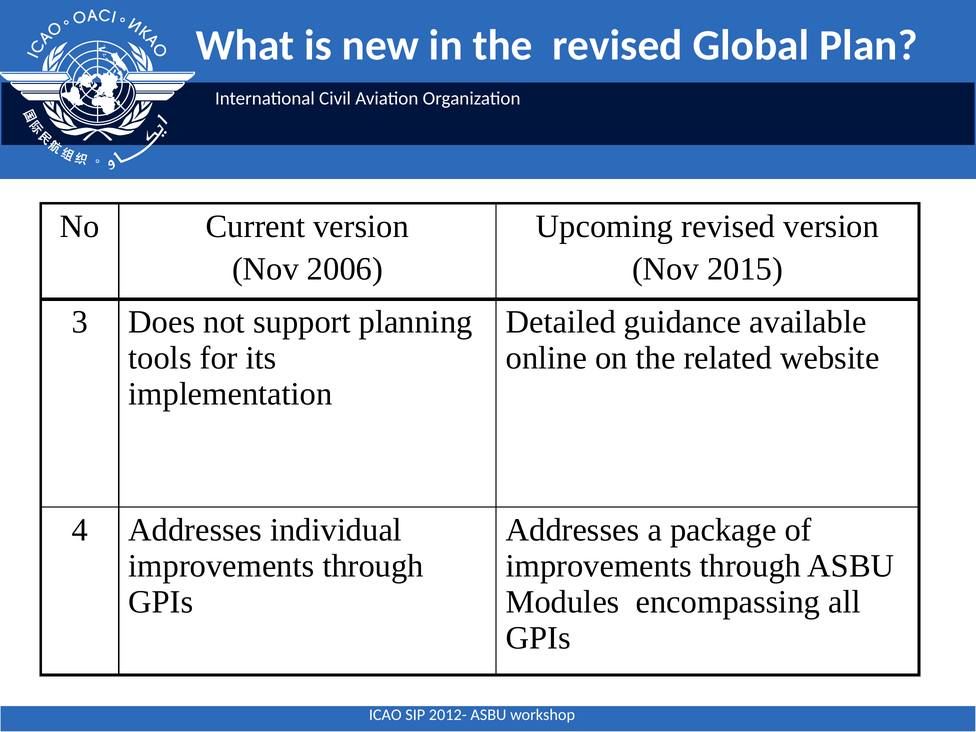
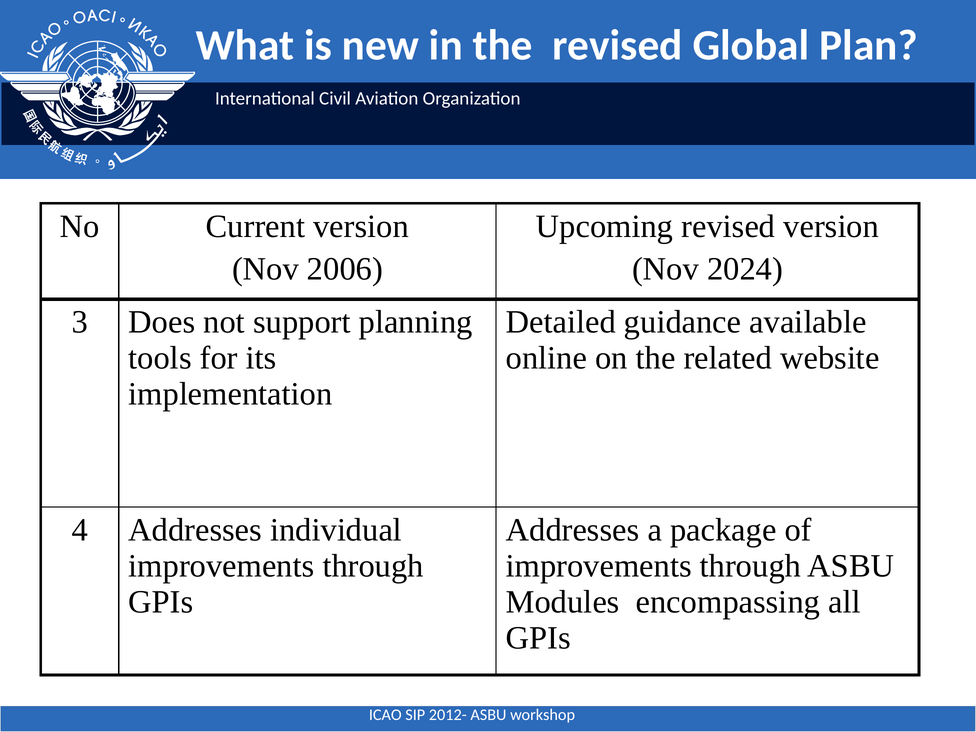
2015: 2015 -> 2024
